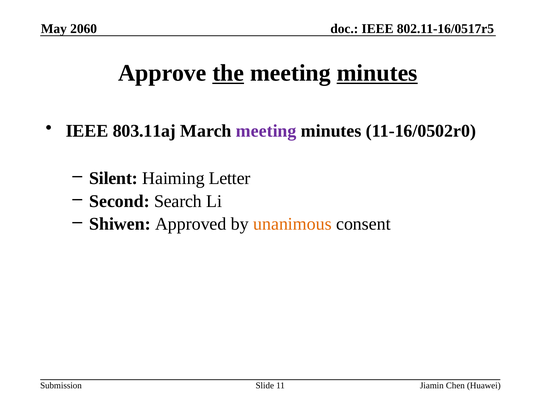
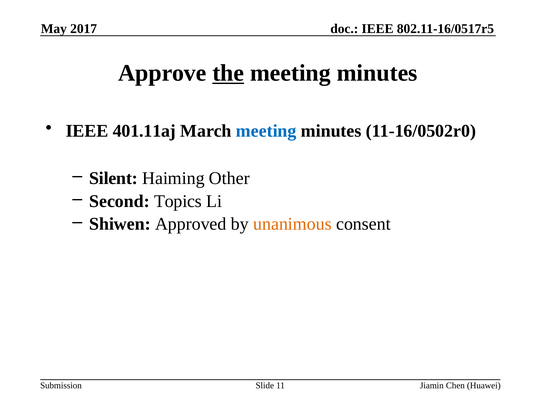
2060: 2060 -> 2017
minutes at (377, 73) underline: present -> none
803.11aj: 803.11aj -> 401.11aj
meeting at (266, 131) colour: purple -> blue
Letter: Letter -> Other
Search: Search -> Topics
